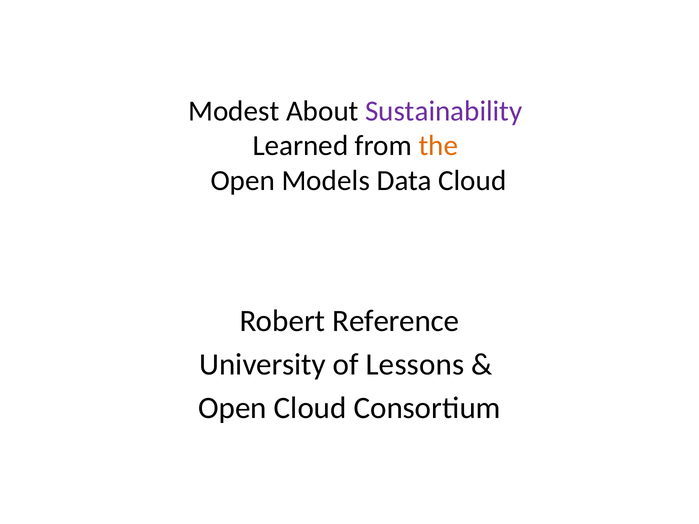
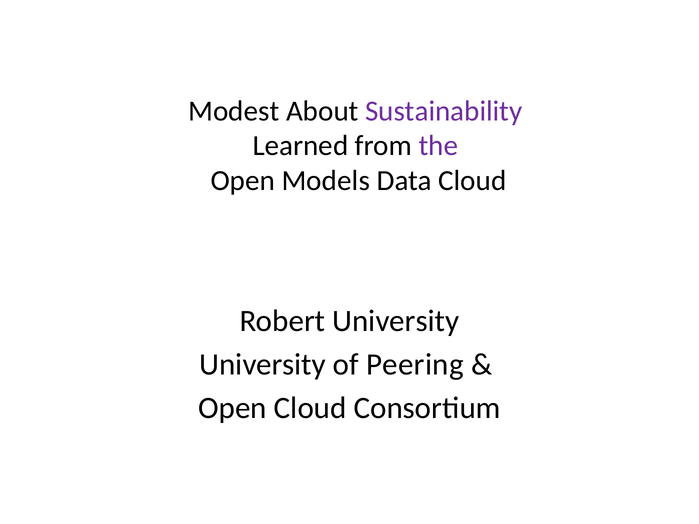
the colour: orange -> purple
Robert Reference: Reference -> University
Lessons: Lessons -> Peering
